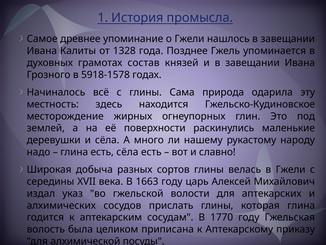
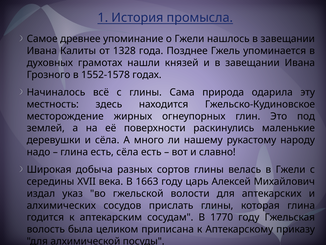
состав: состав -> нашли
5918-1578: 5918-1578 -> 1552-1578
